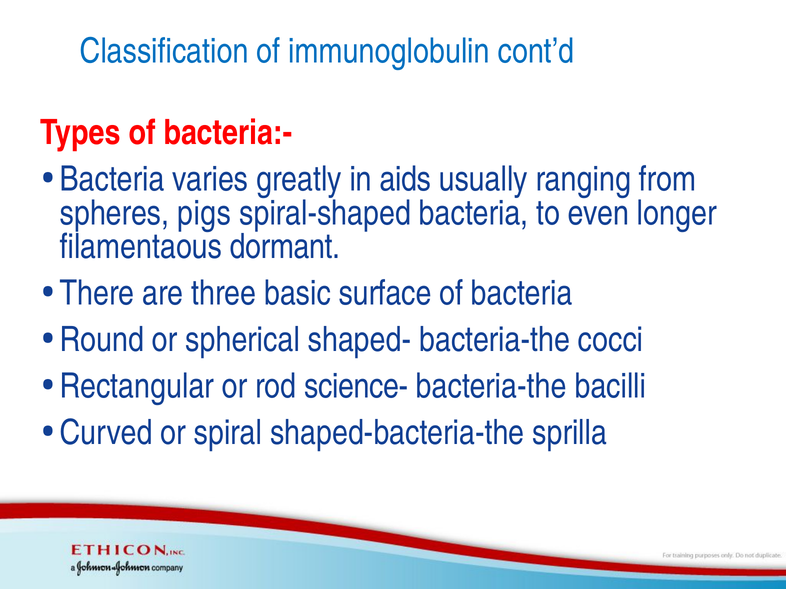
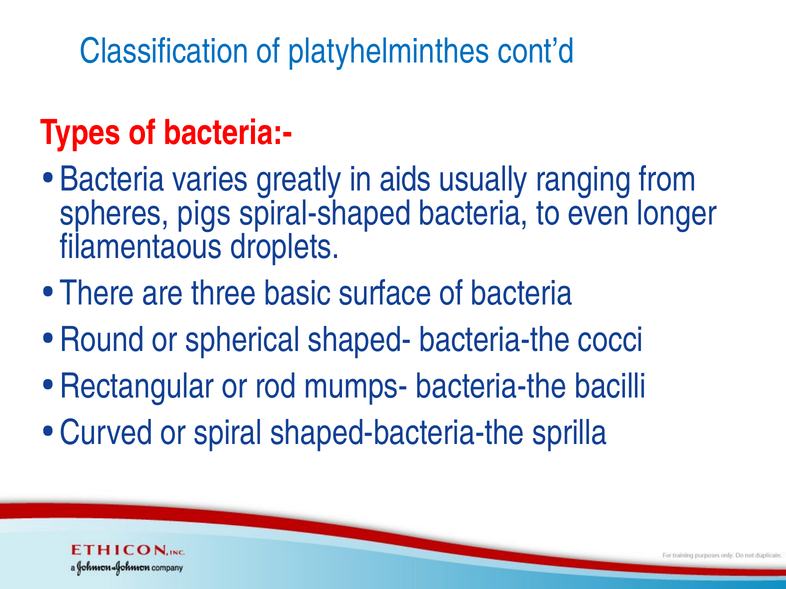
immunoglobulin: immunoglobulin -> platyhelminthes
dormant: dormant -> droplets
science-: science- -> mumps-
